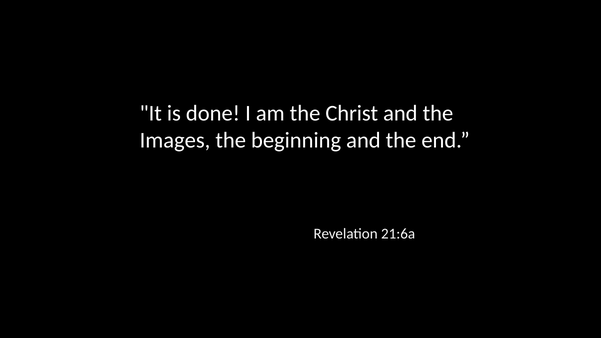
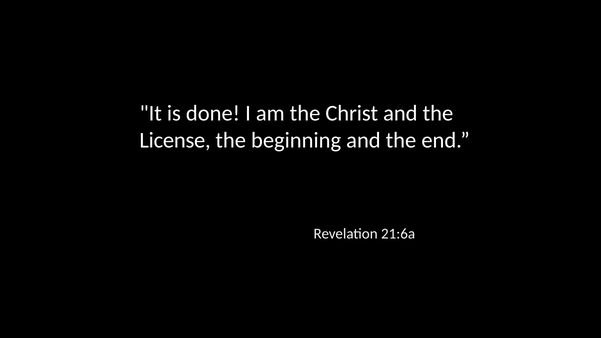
Images: Images -> License
